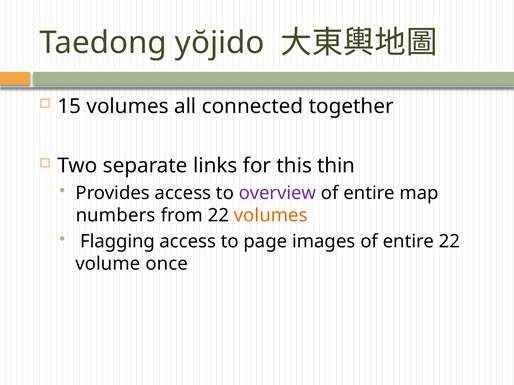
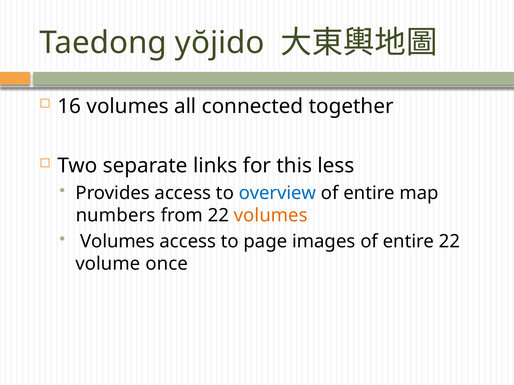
15: 15 -> 16
thin: thin -> less
overview colour: purple -> blue
Flagging at (118, 242): Flagging -> Volumes
